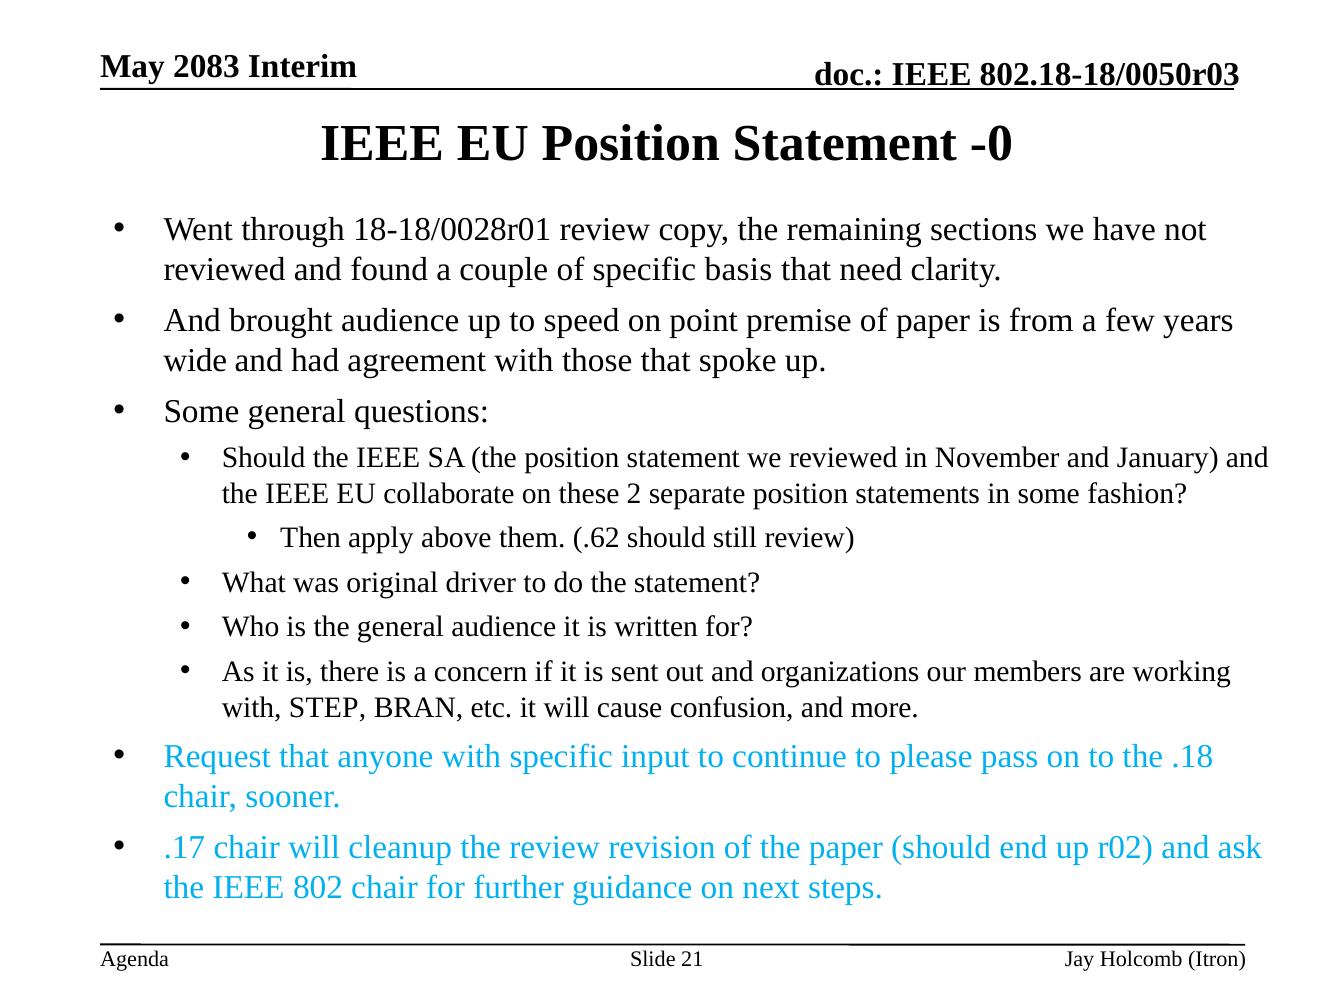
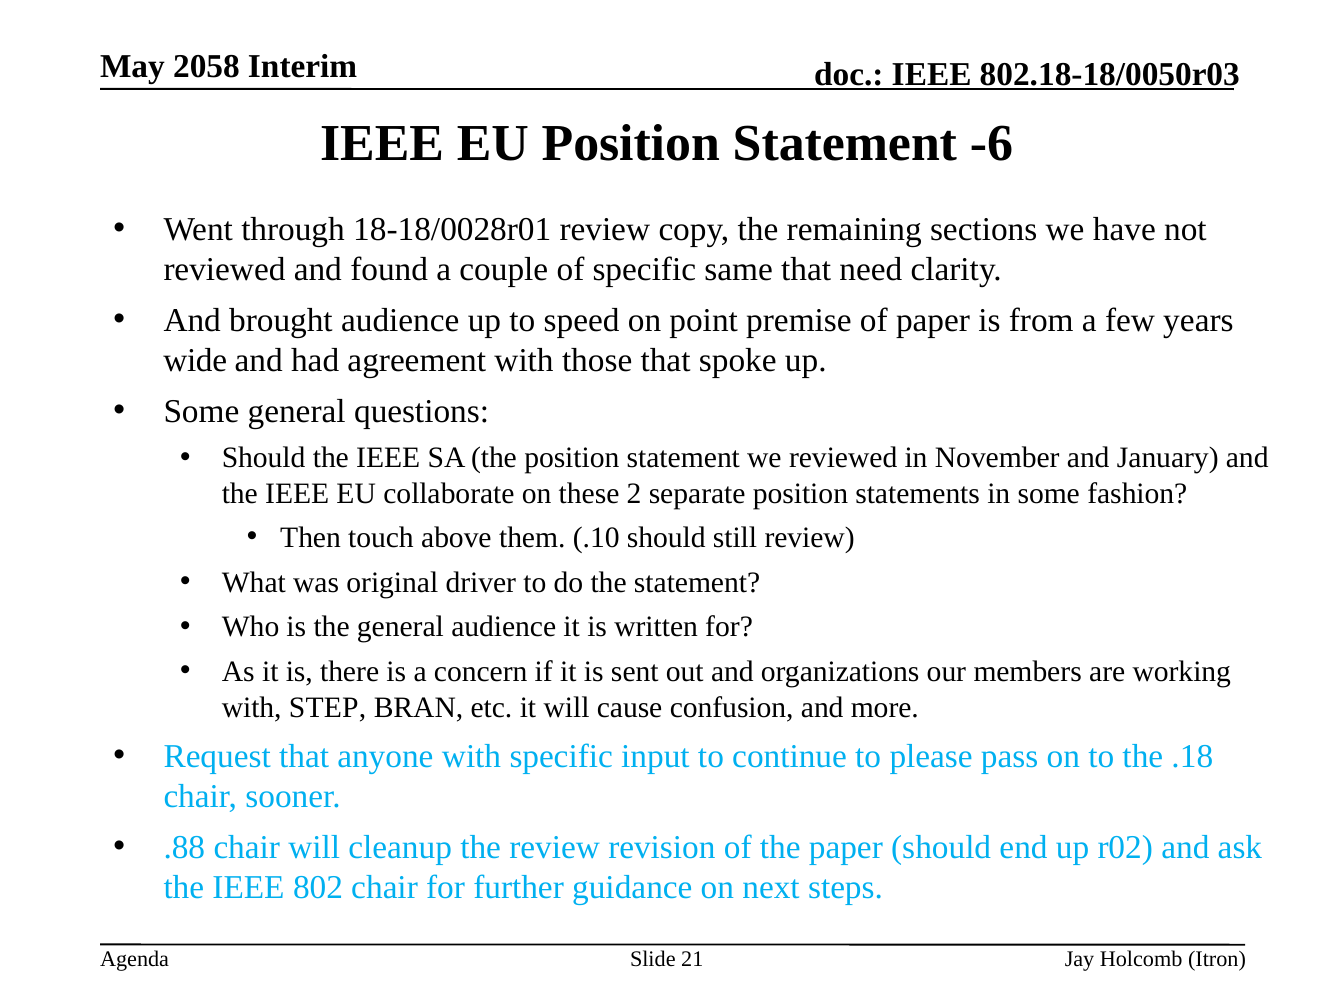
2083: 2083 -> 2058
-0: -0 -> -6
basis: basis -> same
apply: apply -> touch
.62: .62 -> .10
.17: .17 -> .88
